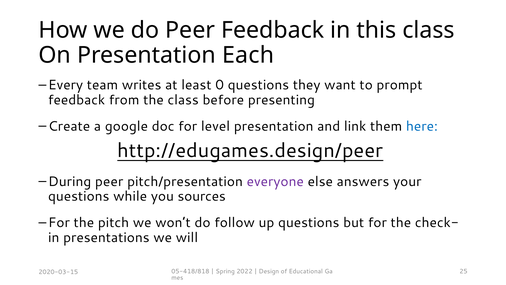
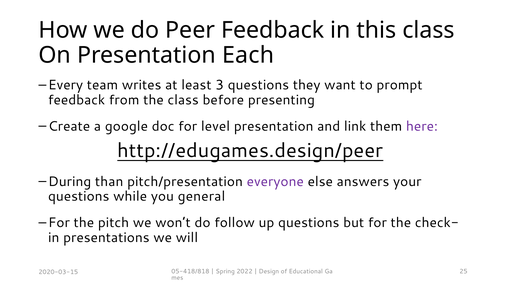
0: 0 -> 3
here colour: blue -> purple
During peer: peer -> than
sources: sources -> general
